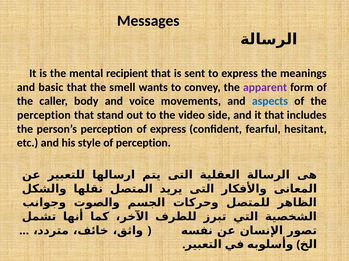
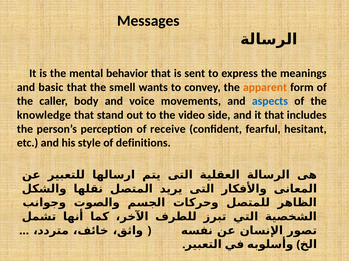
recipient: recipient -> behavior
apparent colour: purple -> orange
perception at (44, 115): perception -> knowledge
of express: express -> receive
of perception: perception -> definitions
